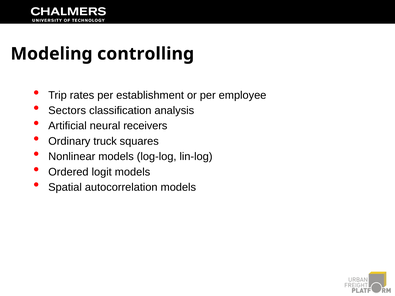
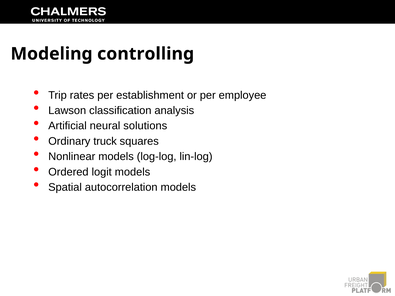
Sectors: Sectors -> Lawson
receivers: receivers -> solutions
